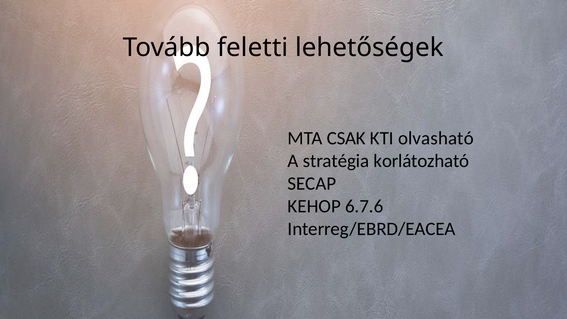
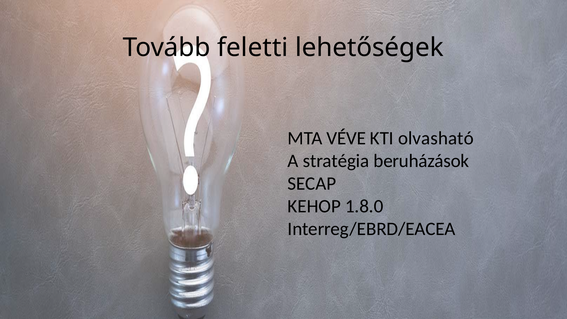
CSAK: CSAK -> VÉVE
korlátozható: korlátozható -> beruházások
6.7.6: 6.7.6 -> 1.8.0
